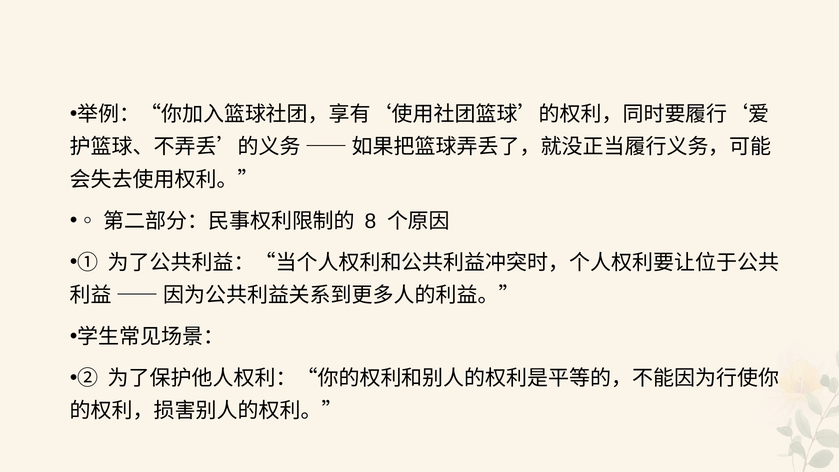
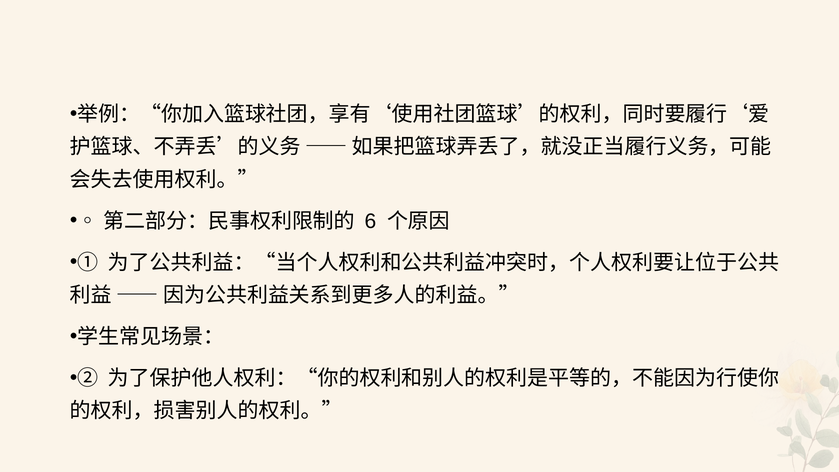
8: 8 -> 6
